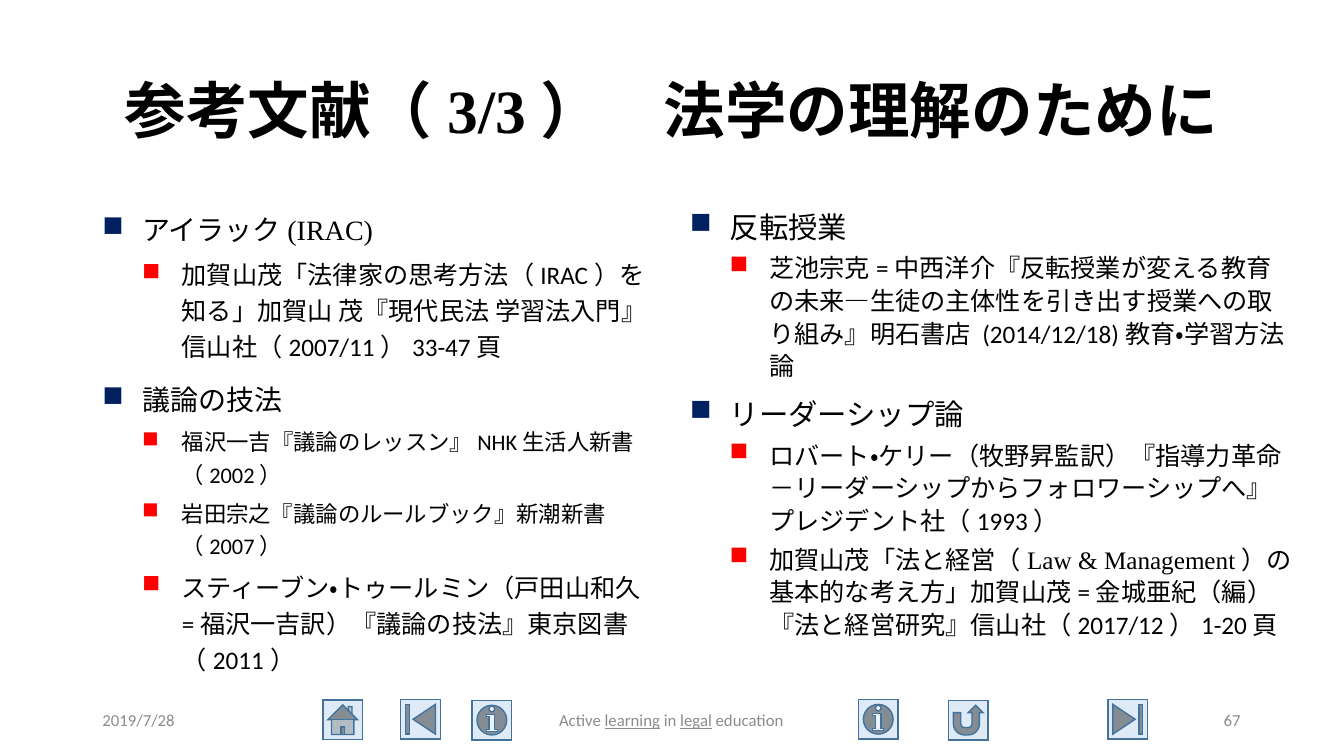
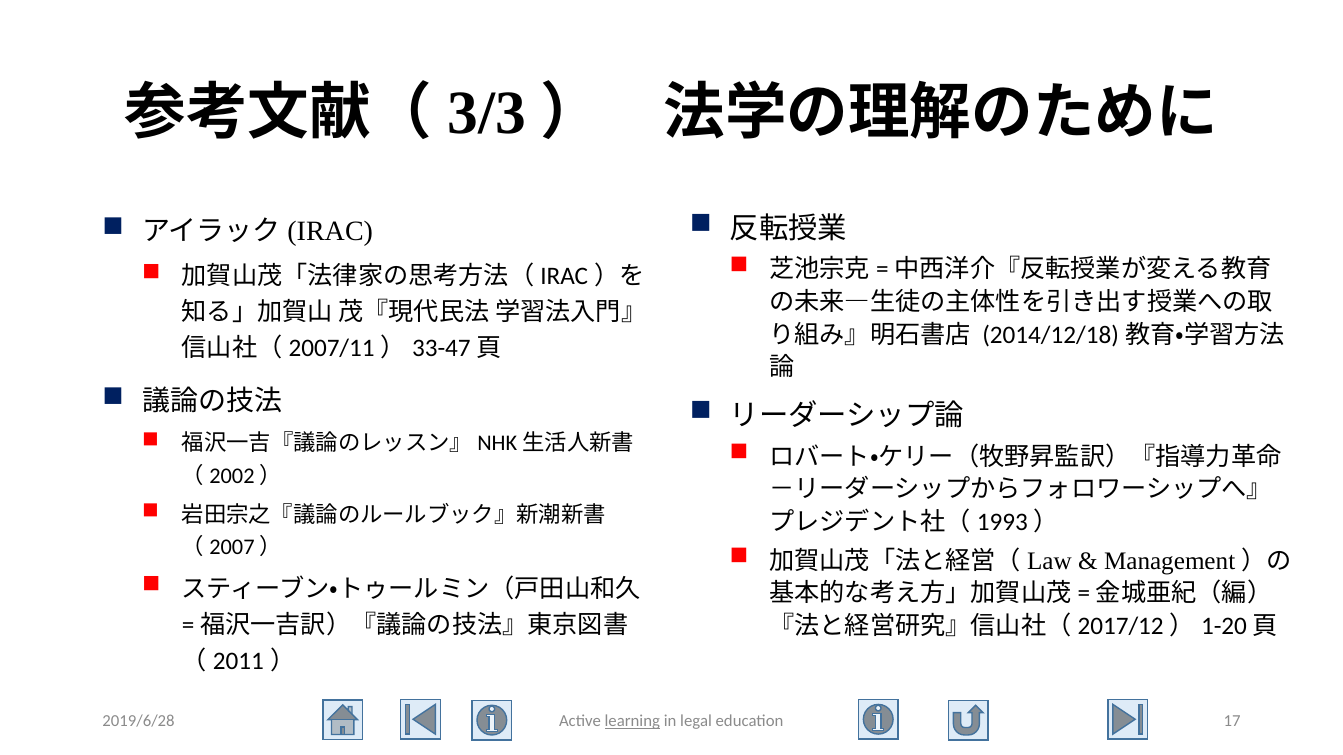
2019/7/28: 2019/7/28 -> 2019/6/28
legal underline: present -> none
67: 67 -> 17
